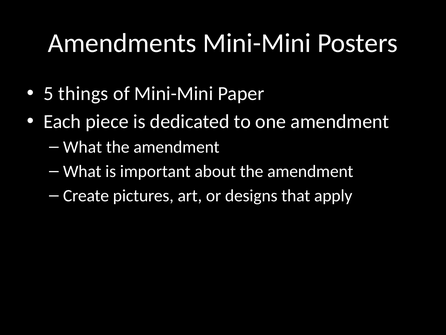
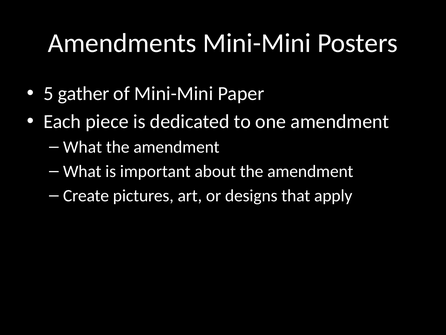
things: things -> gather
